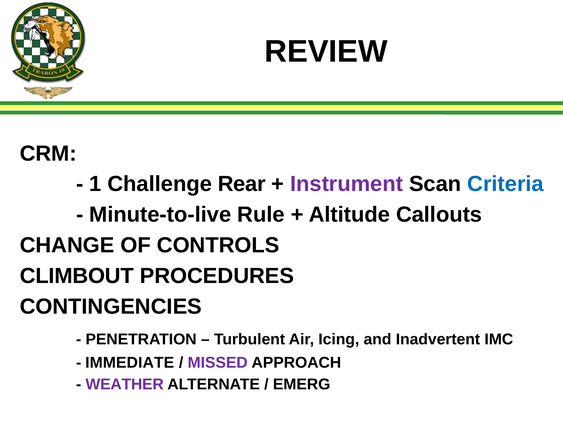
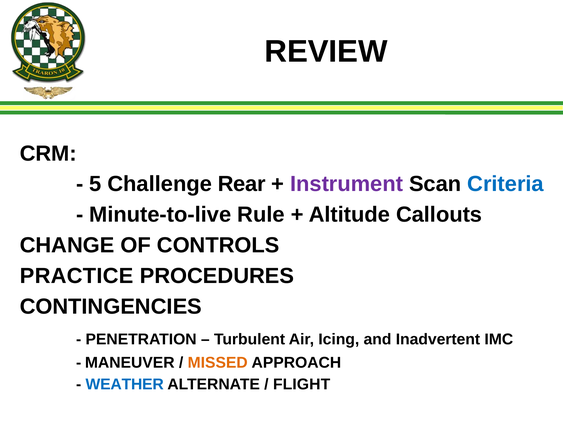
1: 1 -> 5
CLIMBOUT: CLIMBOUT -> PRACTICE
IMMEDIATE: IMMEDIATE -> MANEUVER
MISSED colour: purple -> orange
WEATHER colour: purple -> blue
EMERG: EMERG -> FLIGHT
